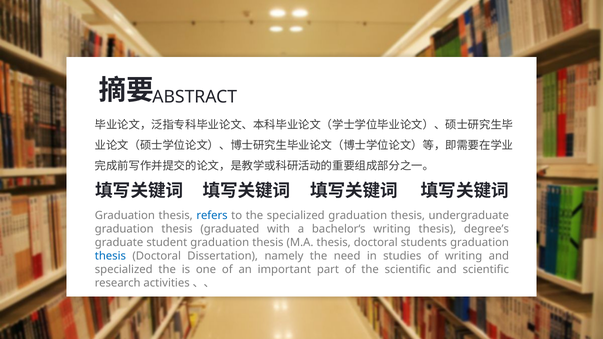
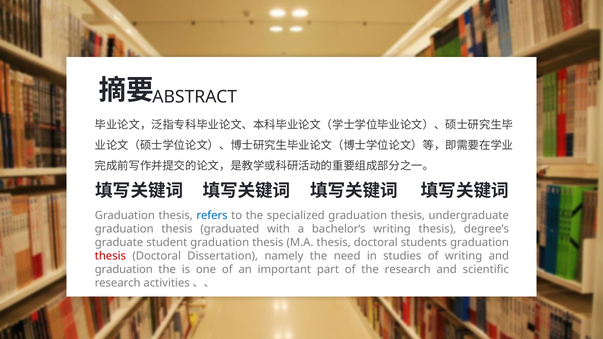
thesis at (110, 256) colour: blue -> red
specialized at (124, 270): specialized -> graduation
the scientific: scientific -> research
